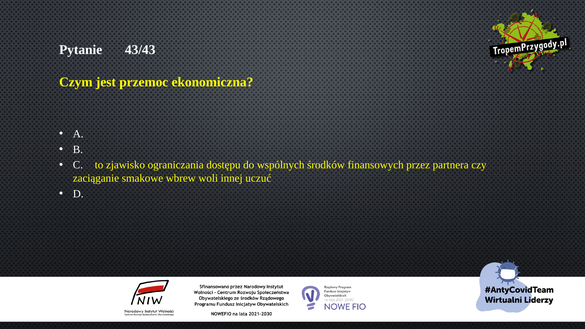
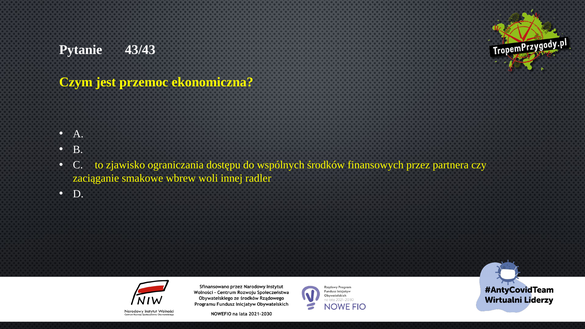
uczuć: uczuć -> radler
